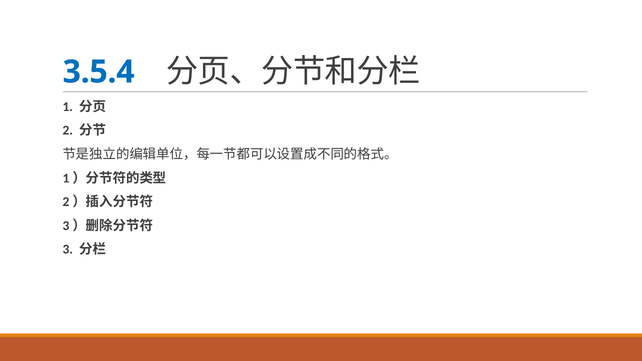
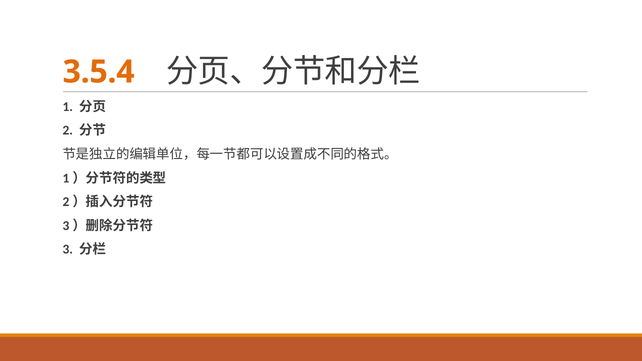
3.5.4 colour: blue -> orange
